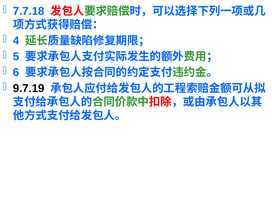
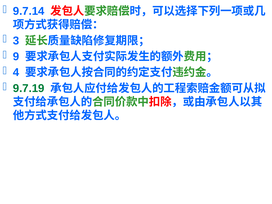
7.7.18: 7.7.18 -> 9.7.14
4: 4 -> 3
5: 5 -> 9
6: 6 -> 4
9.7.19 colour: black -> green
